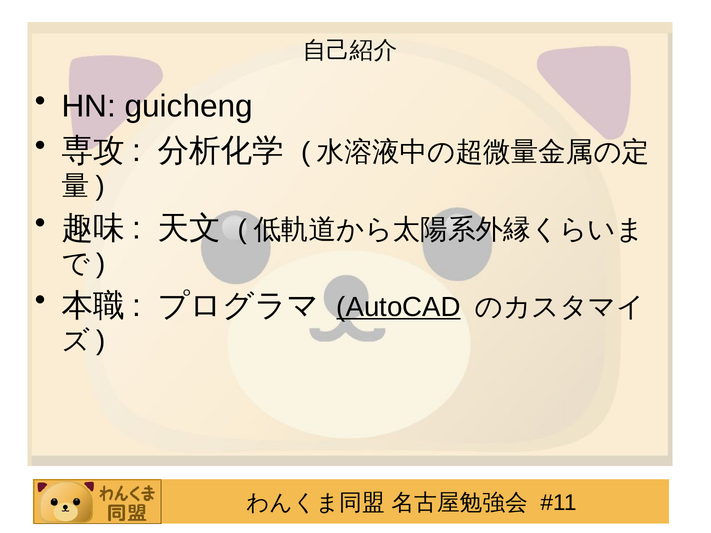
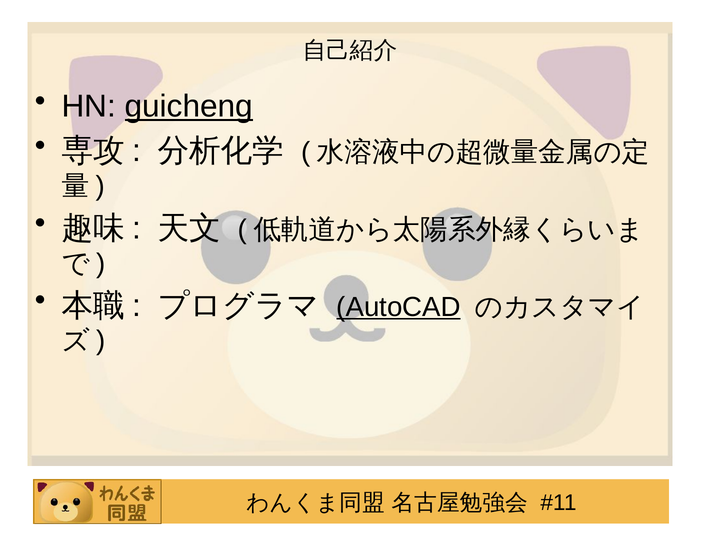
guicheng underline: none -> present
